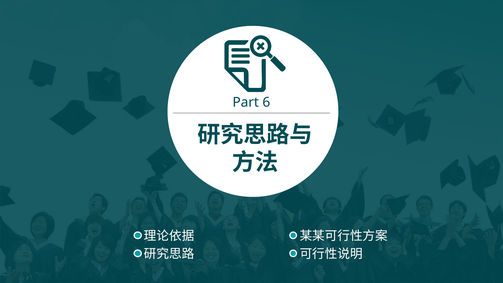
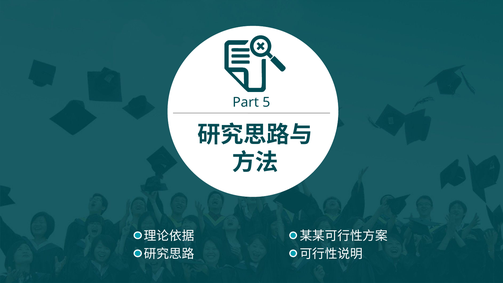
6: 6 -> 5
